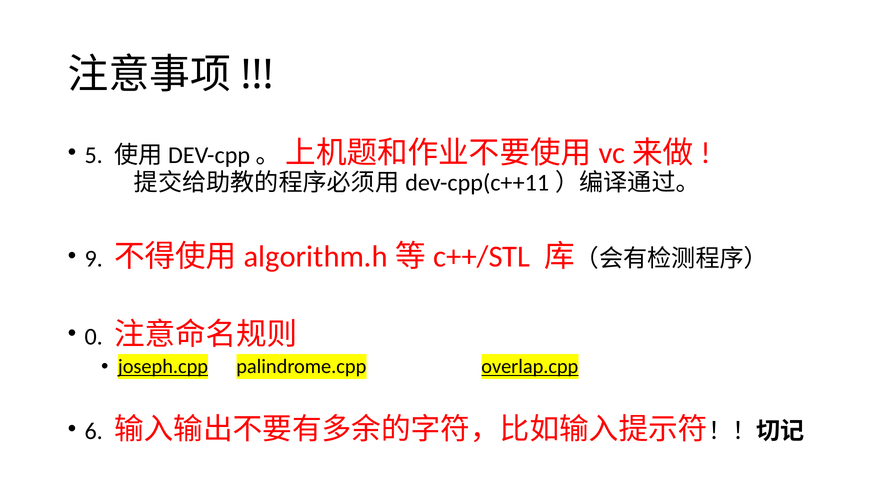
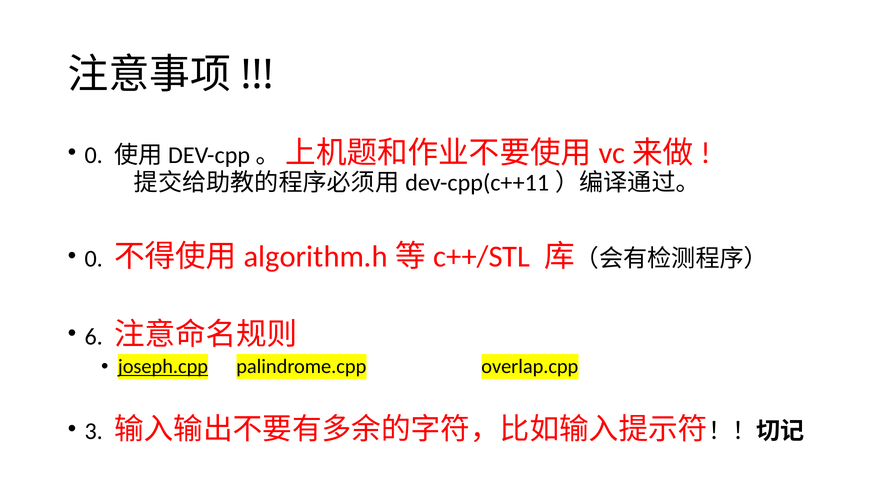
5 at (94, 155): 5 -> 0
9 at (94, 259): 9 -> 0
0: 0 -> 6
overlap.cpp underline: present -> none
6: 6 -> 3
